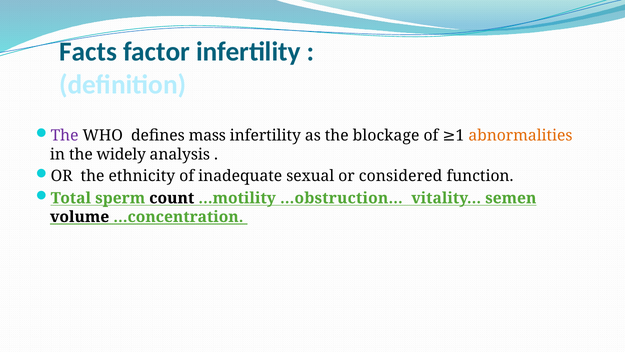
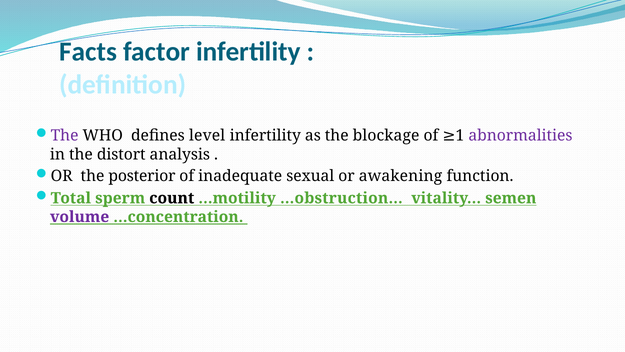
mass: mass -> level
abnormalities colour: orange -> purple
widely: widely -> distort
ethnicity: ethnicity -> posterior
considered: considered -> awakening
volume colour: black -> purple
